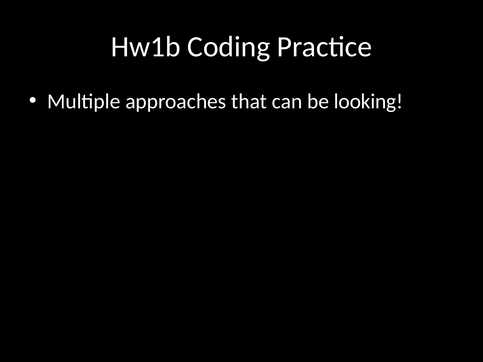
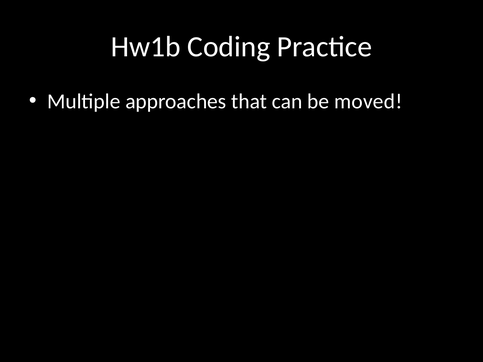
looking: looking -> moved
